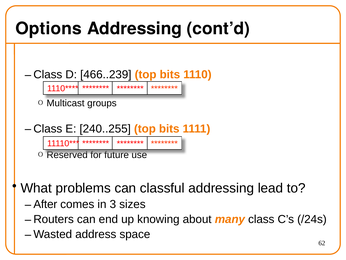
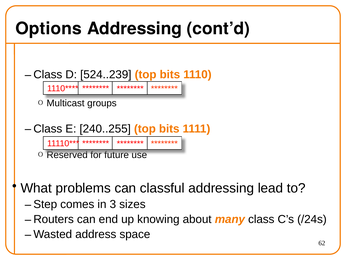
466..239: 466..239 -> 524..239
After: After -> Step
